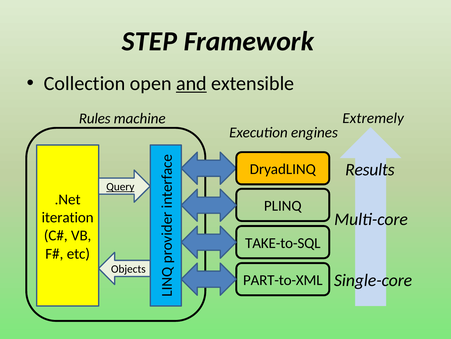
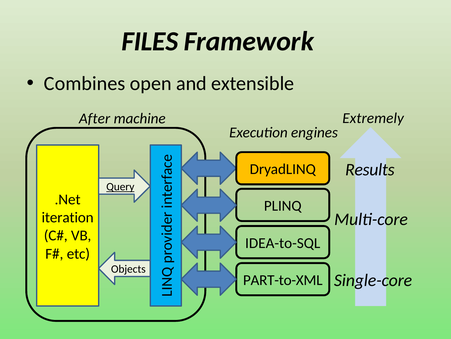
STEP: STEP -> FILES
Collection: Collection -> Combines
and underline: present -> none
Rules: Rules -> After
TAKE-to-SQL: TAKE-to-SQL -> IDEA-to-SQL
